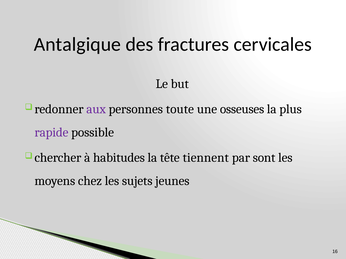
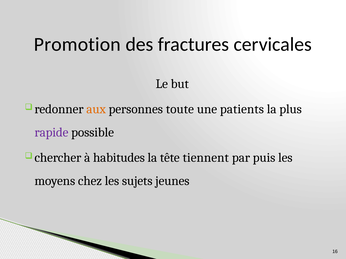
Antalgique: Antalgique -> Promotion
aux colour: purple -> orange
osseuses: osseuses -> patients
sont: sont -> puis
